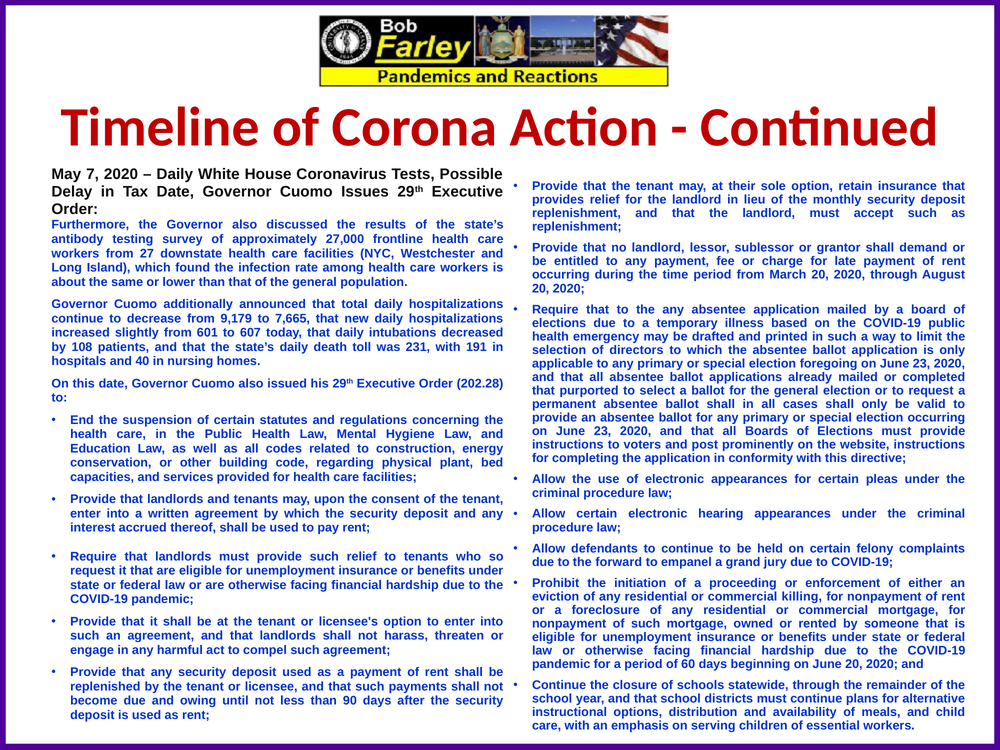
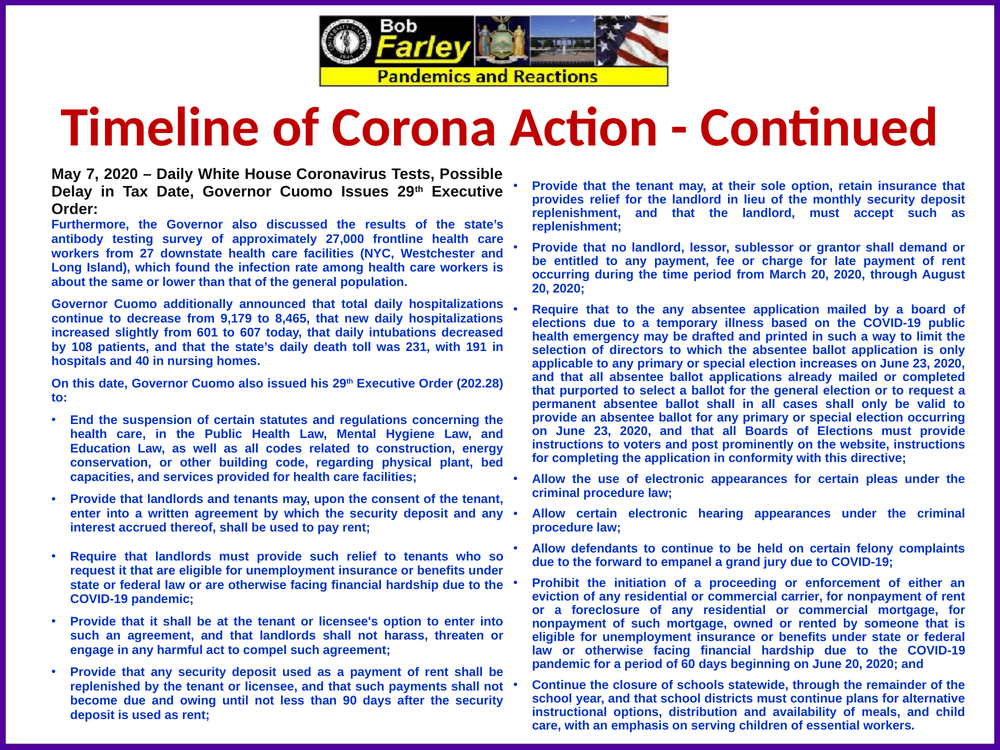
7,665: 7,665 -> 8,465
foregoing: foregoing -> increases
killing: killing -> carrier
